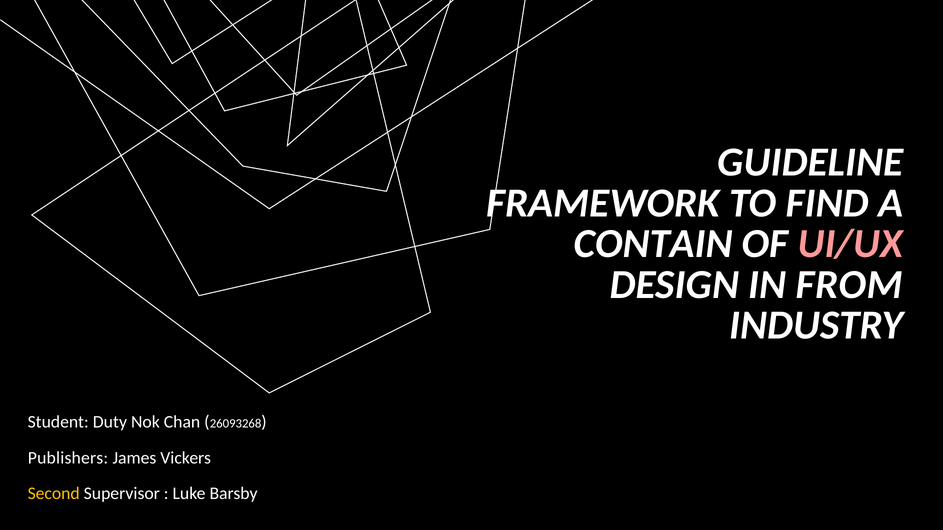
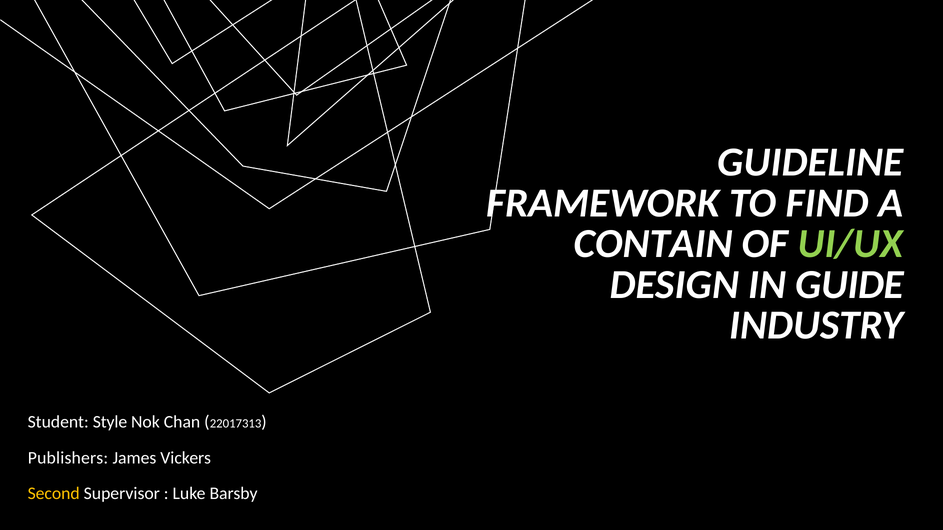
UI/UX colour: pink -> light green
FROM: FROM -> GUIDE
Duty: Duty -> Style
26093268: 26093268 -> 22017313
